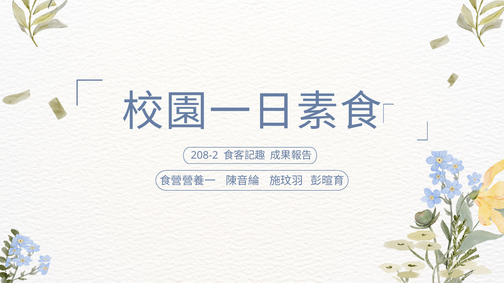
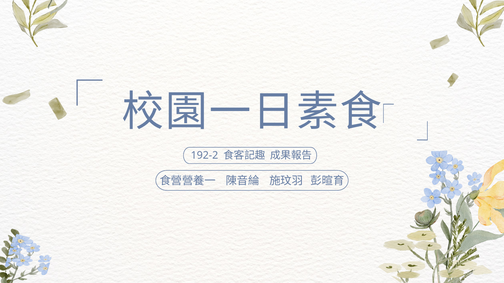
208-2: 208-2 -> 192-2
